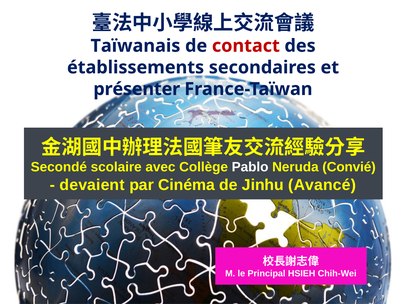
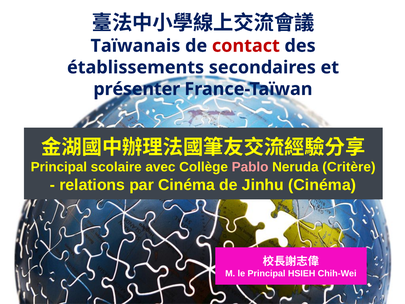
Secondé at (59, 167): Secondé -> Principal
Pablo colour: white -> pink
Convié: Convié -> Critère
devaient: devaient -> relations
Jinhu Avancé: Avancé -> Cinéma
